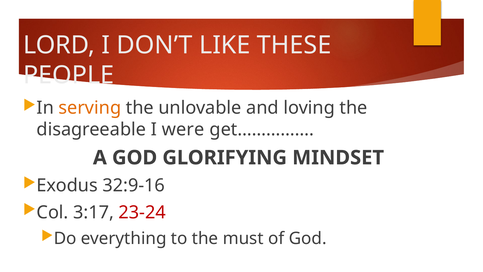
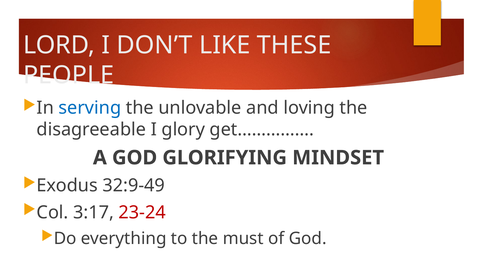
serving colour: orange -> blue
were: were -> glory
32:9-16: 32:9-16 -> 32:9-49
